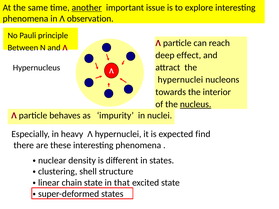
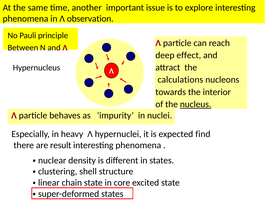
another underline: present -> none
hypernuclei at (180, 80): hypernuclei -> calculations
these: these -> result
that: that -> core
